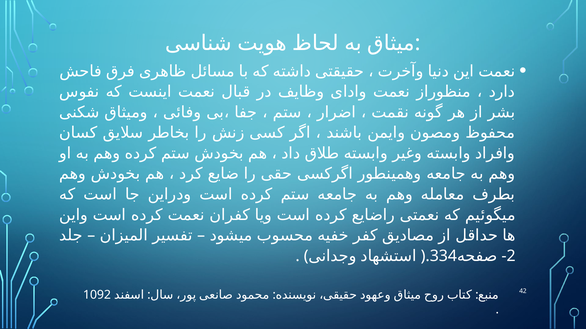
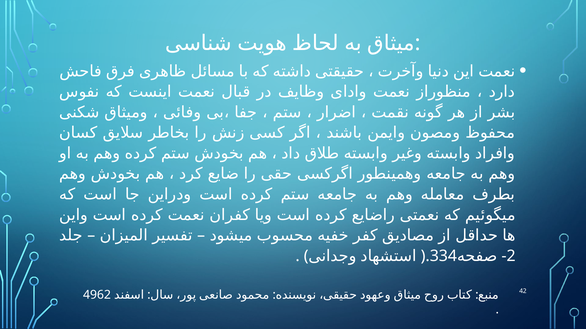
1092: 1092 -> 4962
